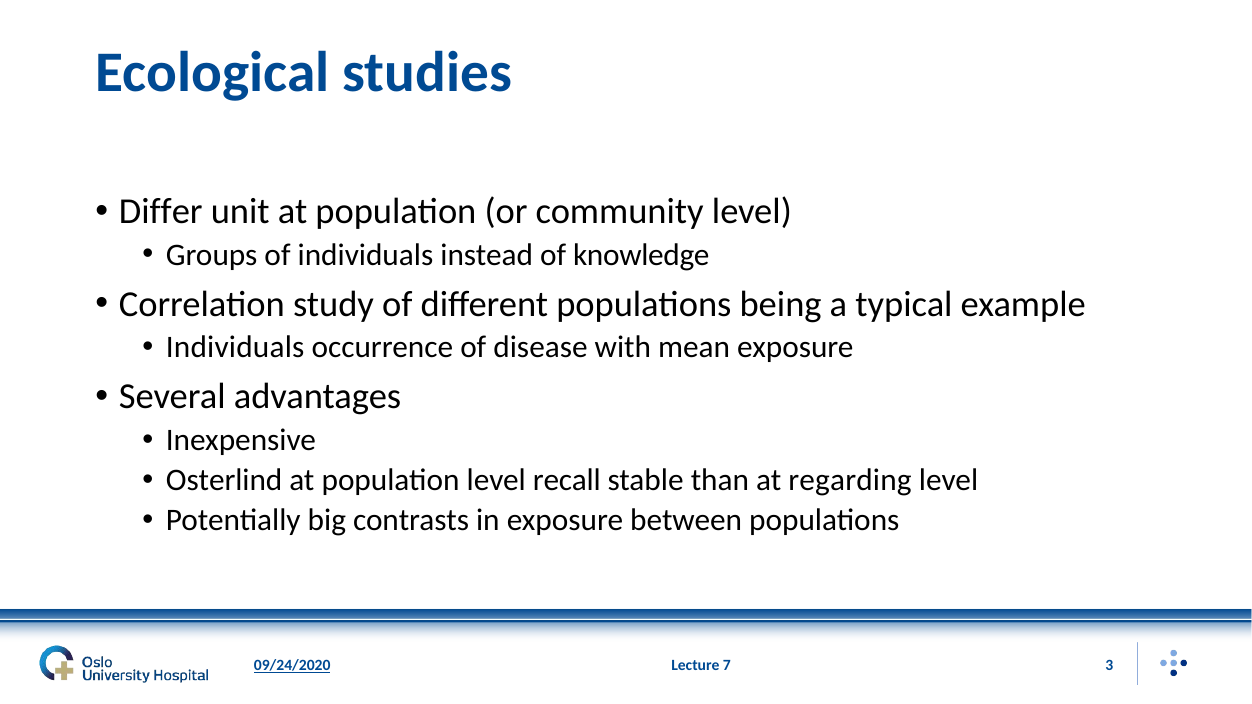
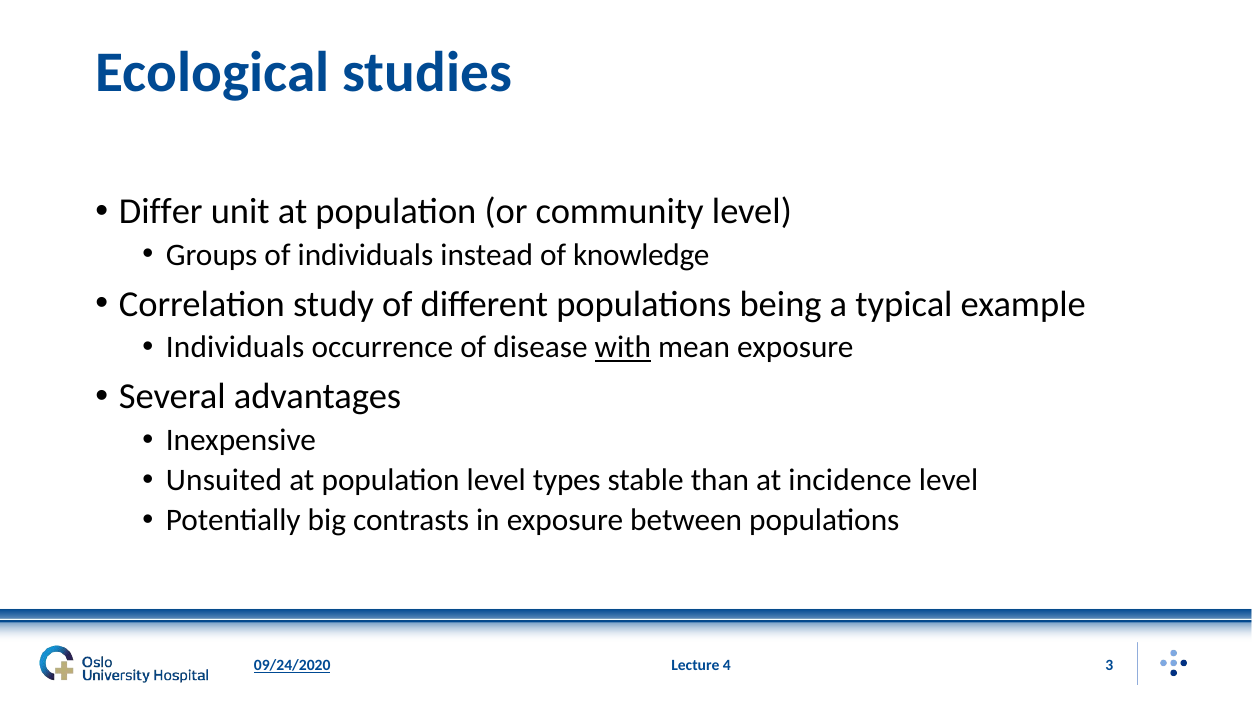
with underline: none -> present
Osterlind: Osterlind -> Unsuited
recall: recall -> types
regarding: regarding -> incidence
7: 7 -> 4
